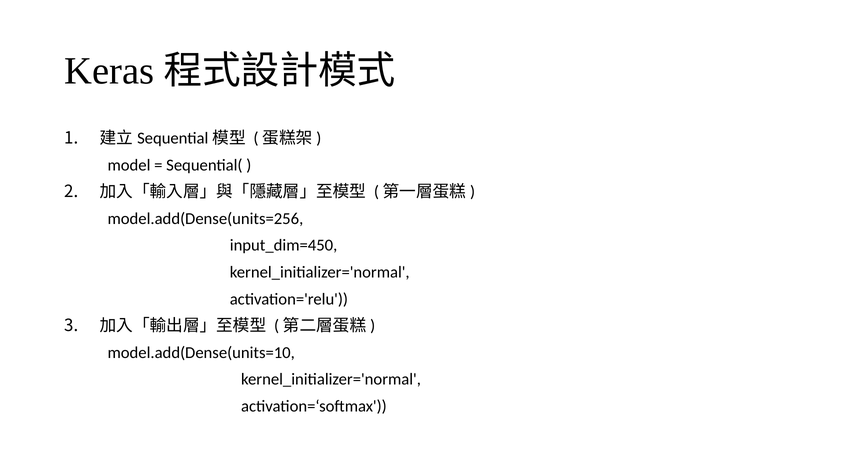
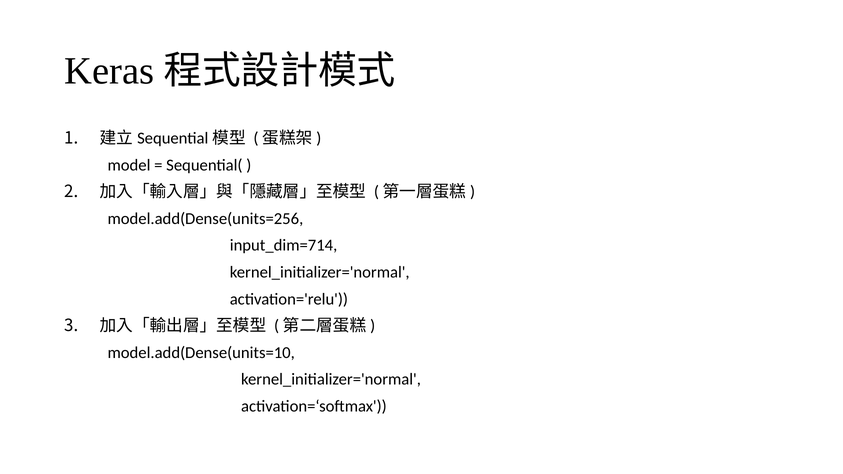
input_dim=450: input_dim=450 -> input_dim=714
